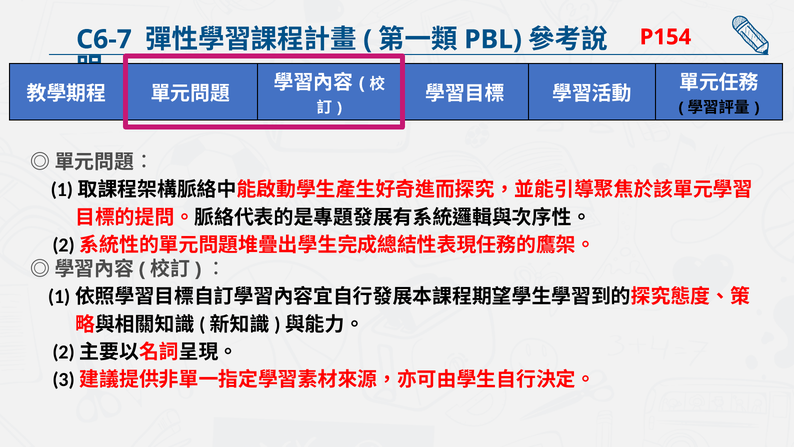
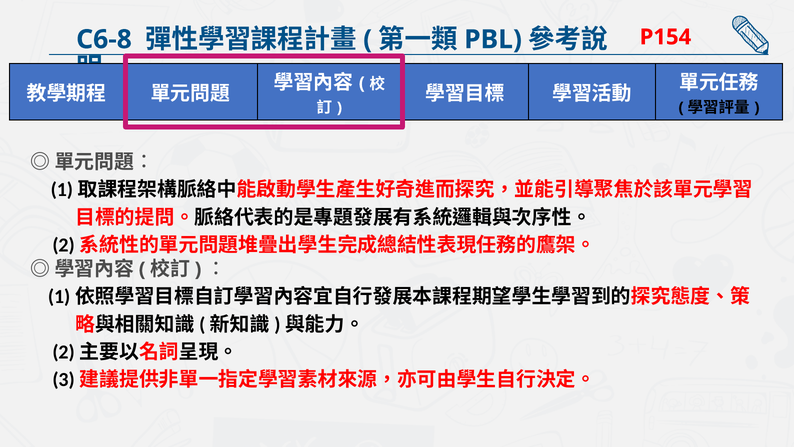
C6-7: C6-7 -> C6-8
